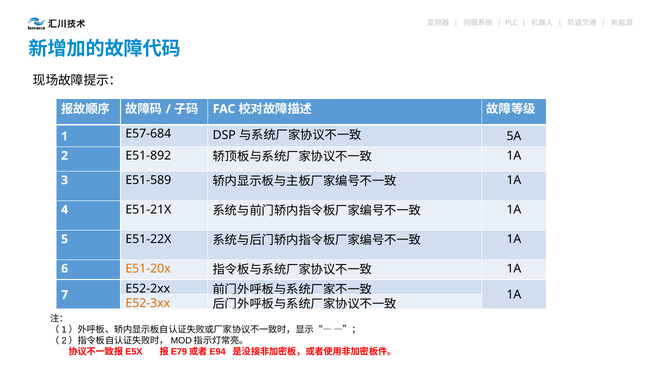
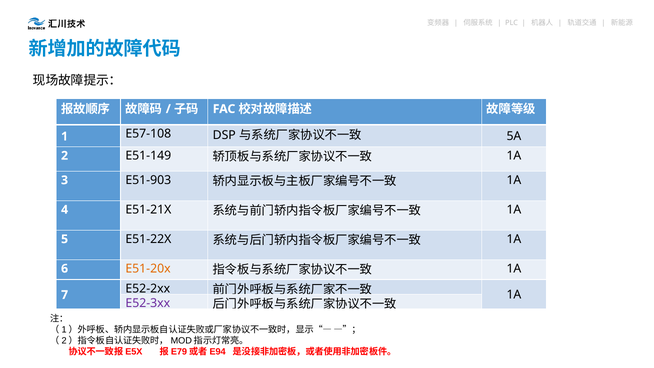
E57-684: E57-684 -> E57-108
E51-892: E51-892 -> E51-149
E51-589: E51-589 -> E51-903
E52-3xx colour: orange -> purple
